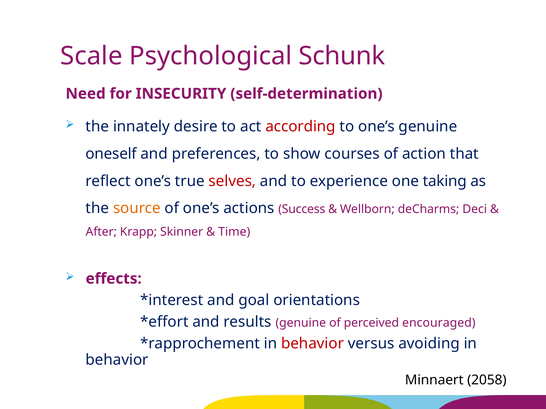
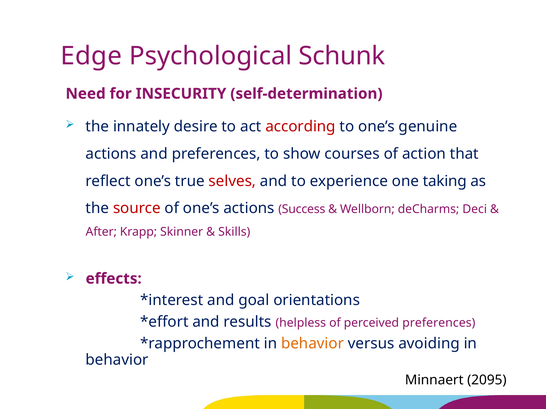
Scale: Scale -> Edge
oneself at (111, 154): oneself -> actions
source colour: orange -> red
Time: Time -> Skills
results genuine: genuine -> helpless
perceived encouraged: encouraged -> preferences
behavior at (313, 344) colour: red -> orange
2058: 2058 -> 2095
